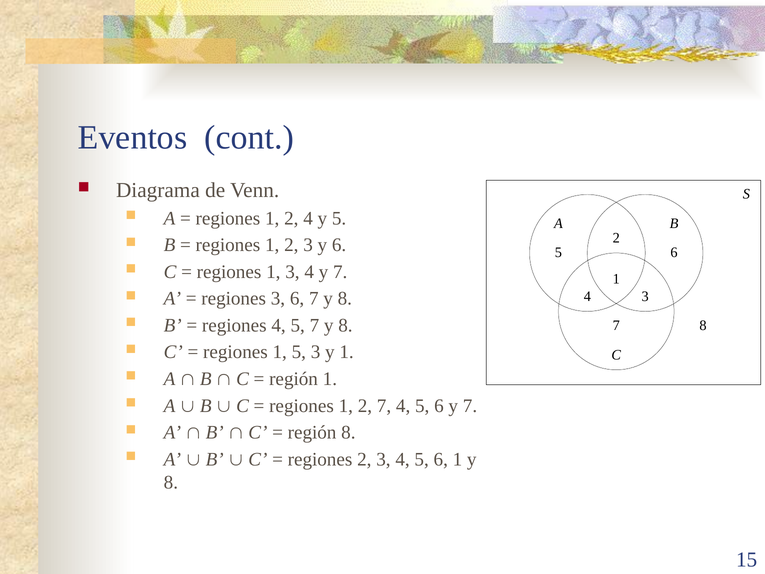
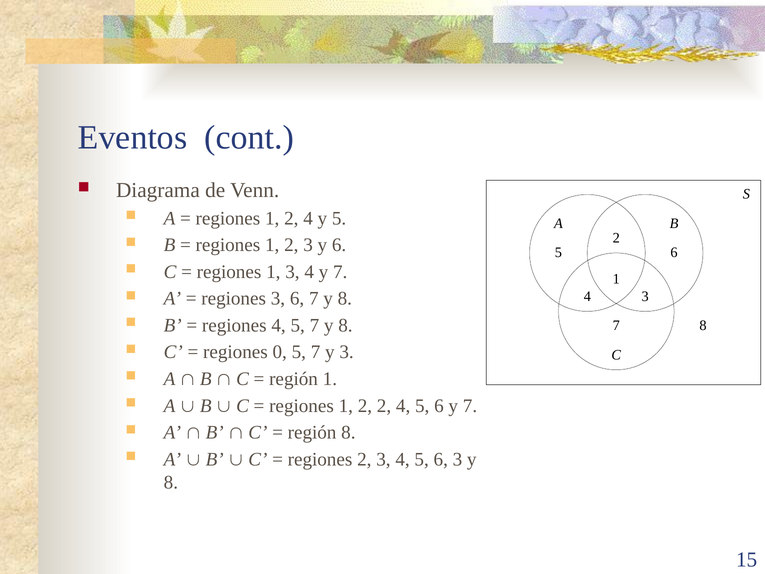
1 at (280, 352): 1 -> 0
3 at (316, 352): 3 -> 7
y 1: 1 -> 3
2 7: 7 -> 2
6 1: 1 -> 3
